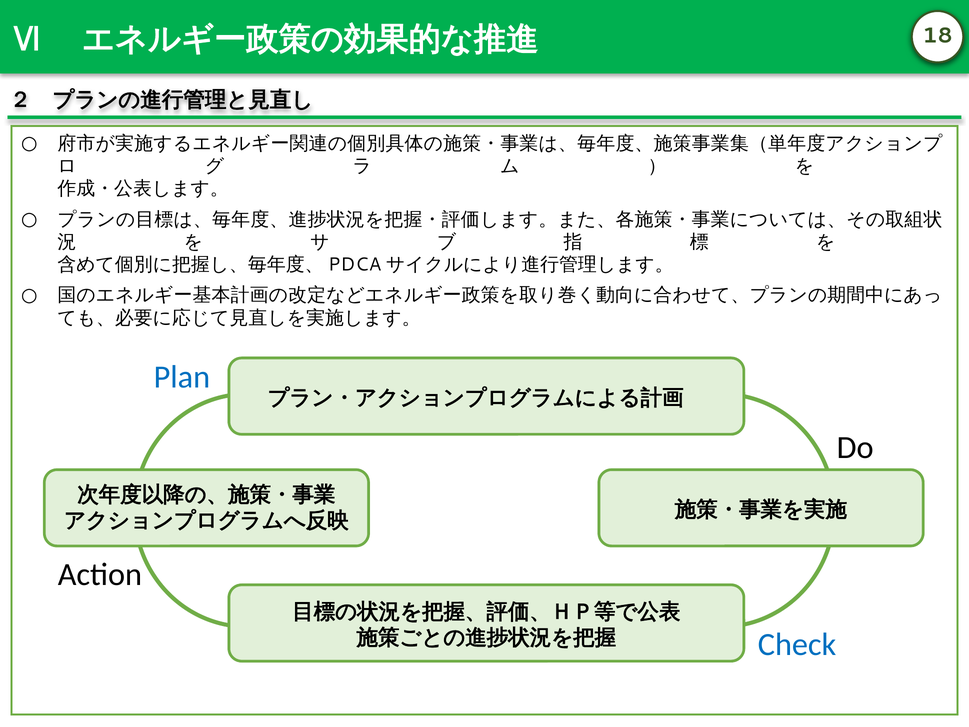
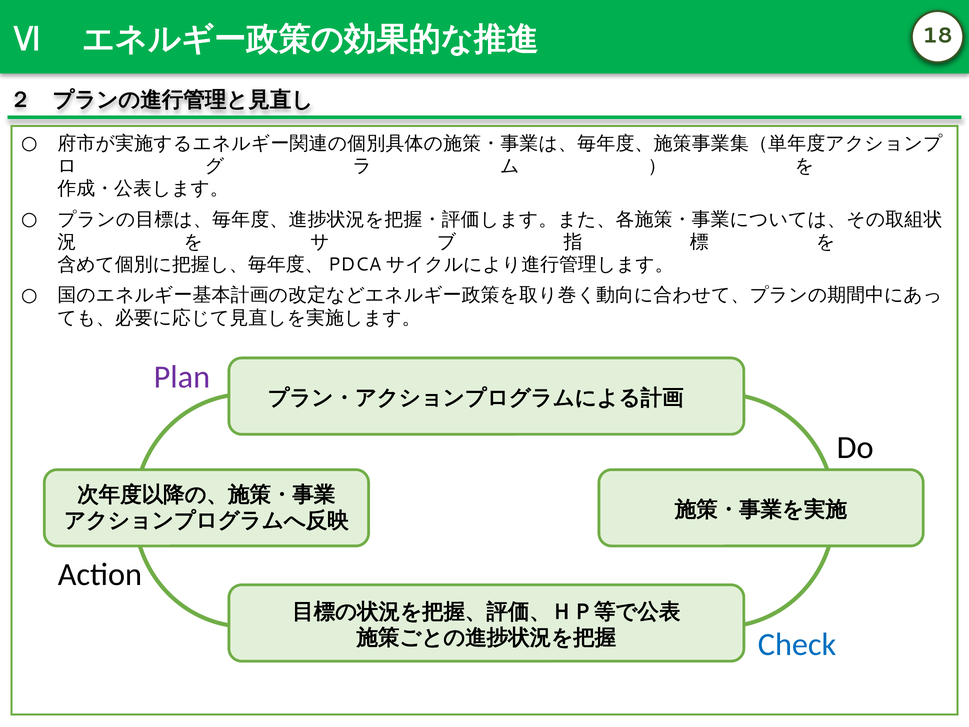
Plan colour: blue -> purple
